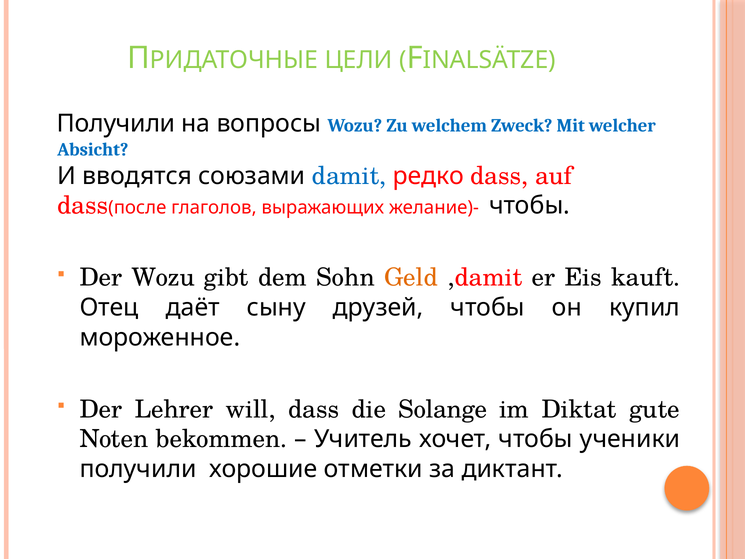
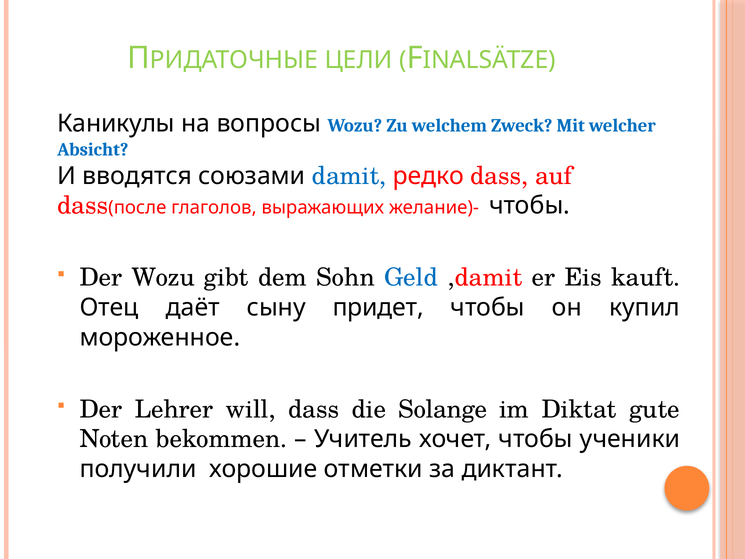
Получили at (116, 124): Получили -> Каникулы
Geld colour: orange -> blue
друзей: друзей -> придет
